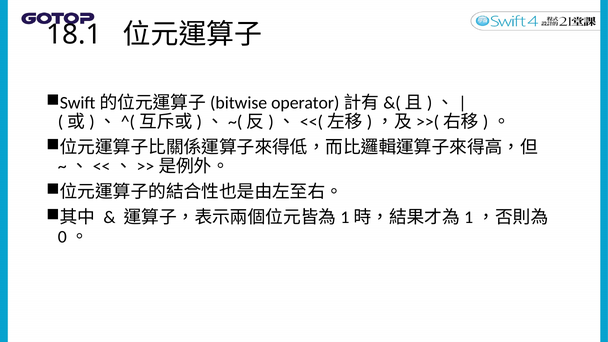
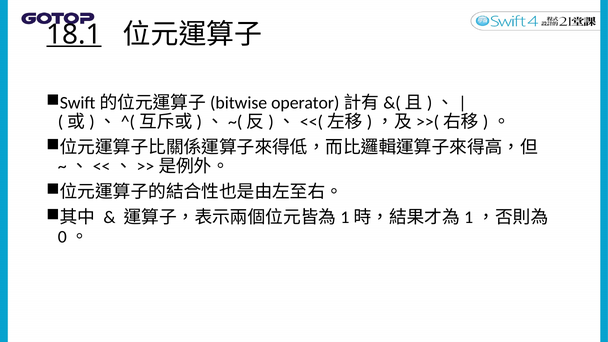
18.1 underline: none -> present
